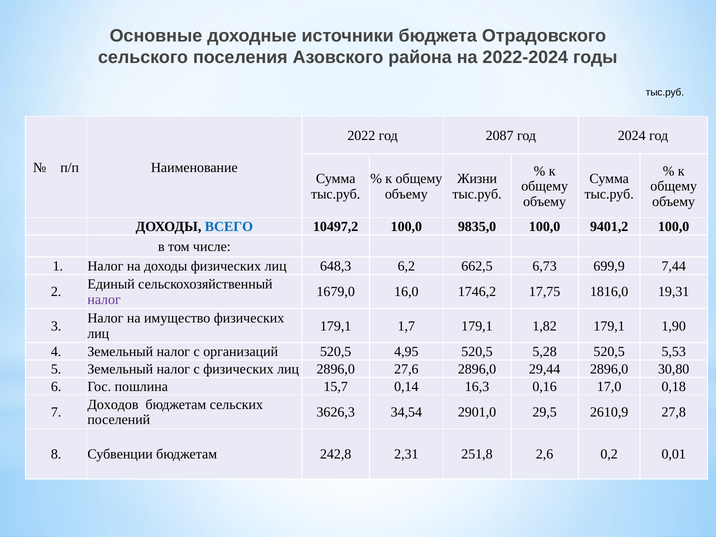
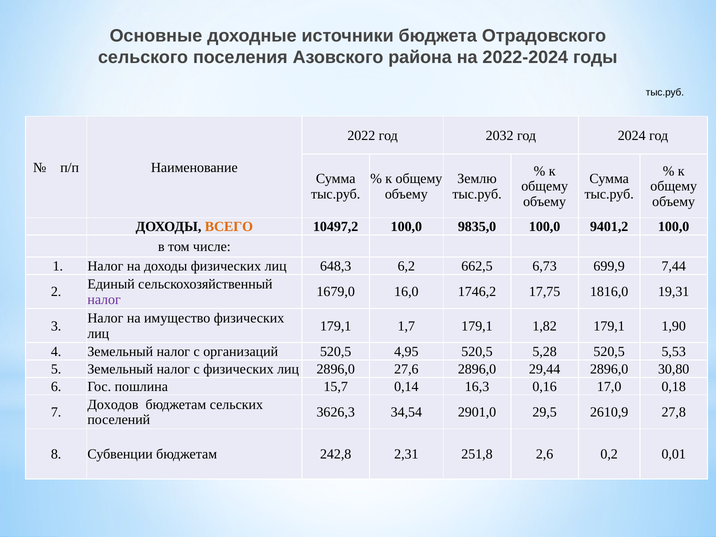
2087: 2087 -> 2032
Жизни: Жизни -> Землю
ВСЕГО colour: blue -> orange
